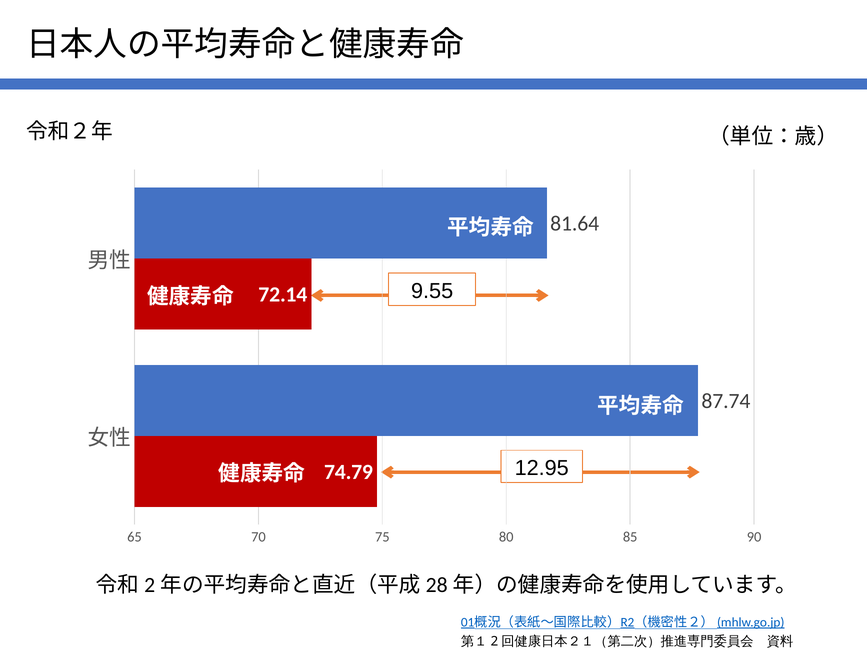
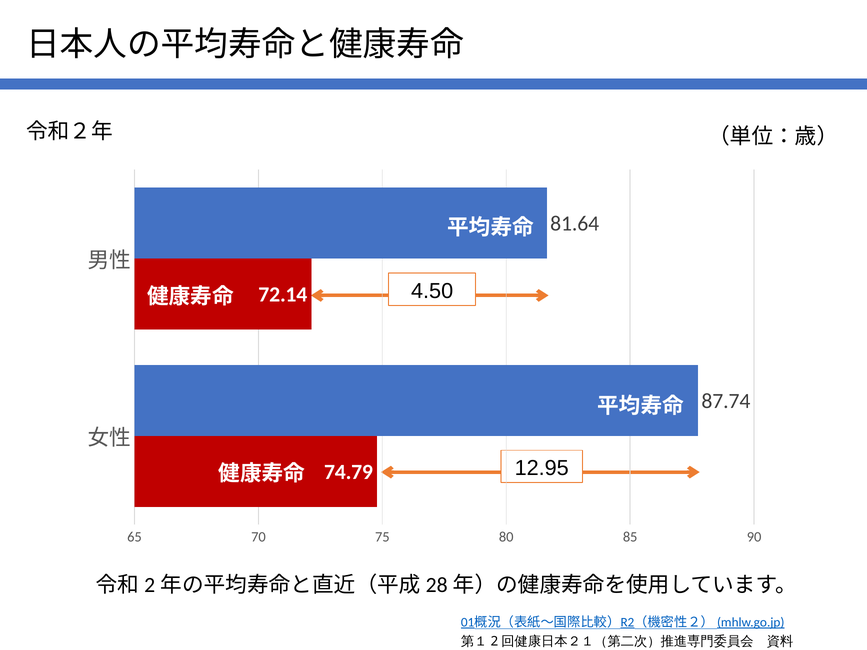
9.55: 9.55 -> 4.50
